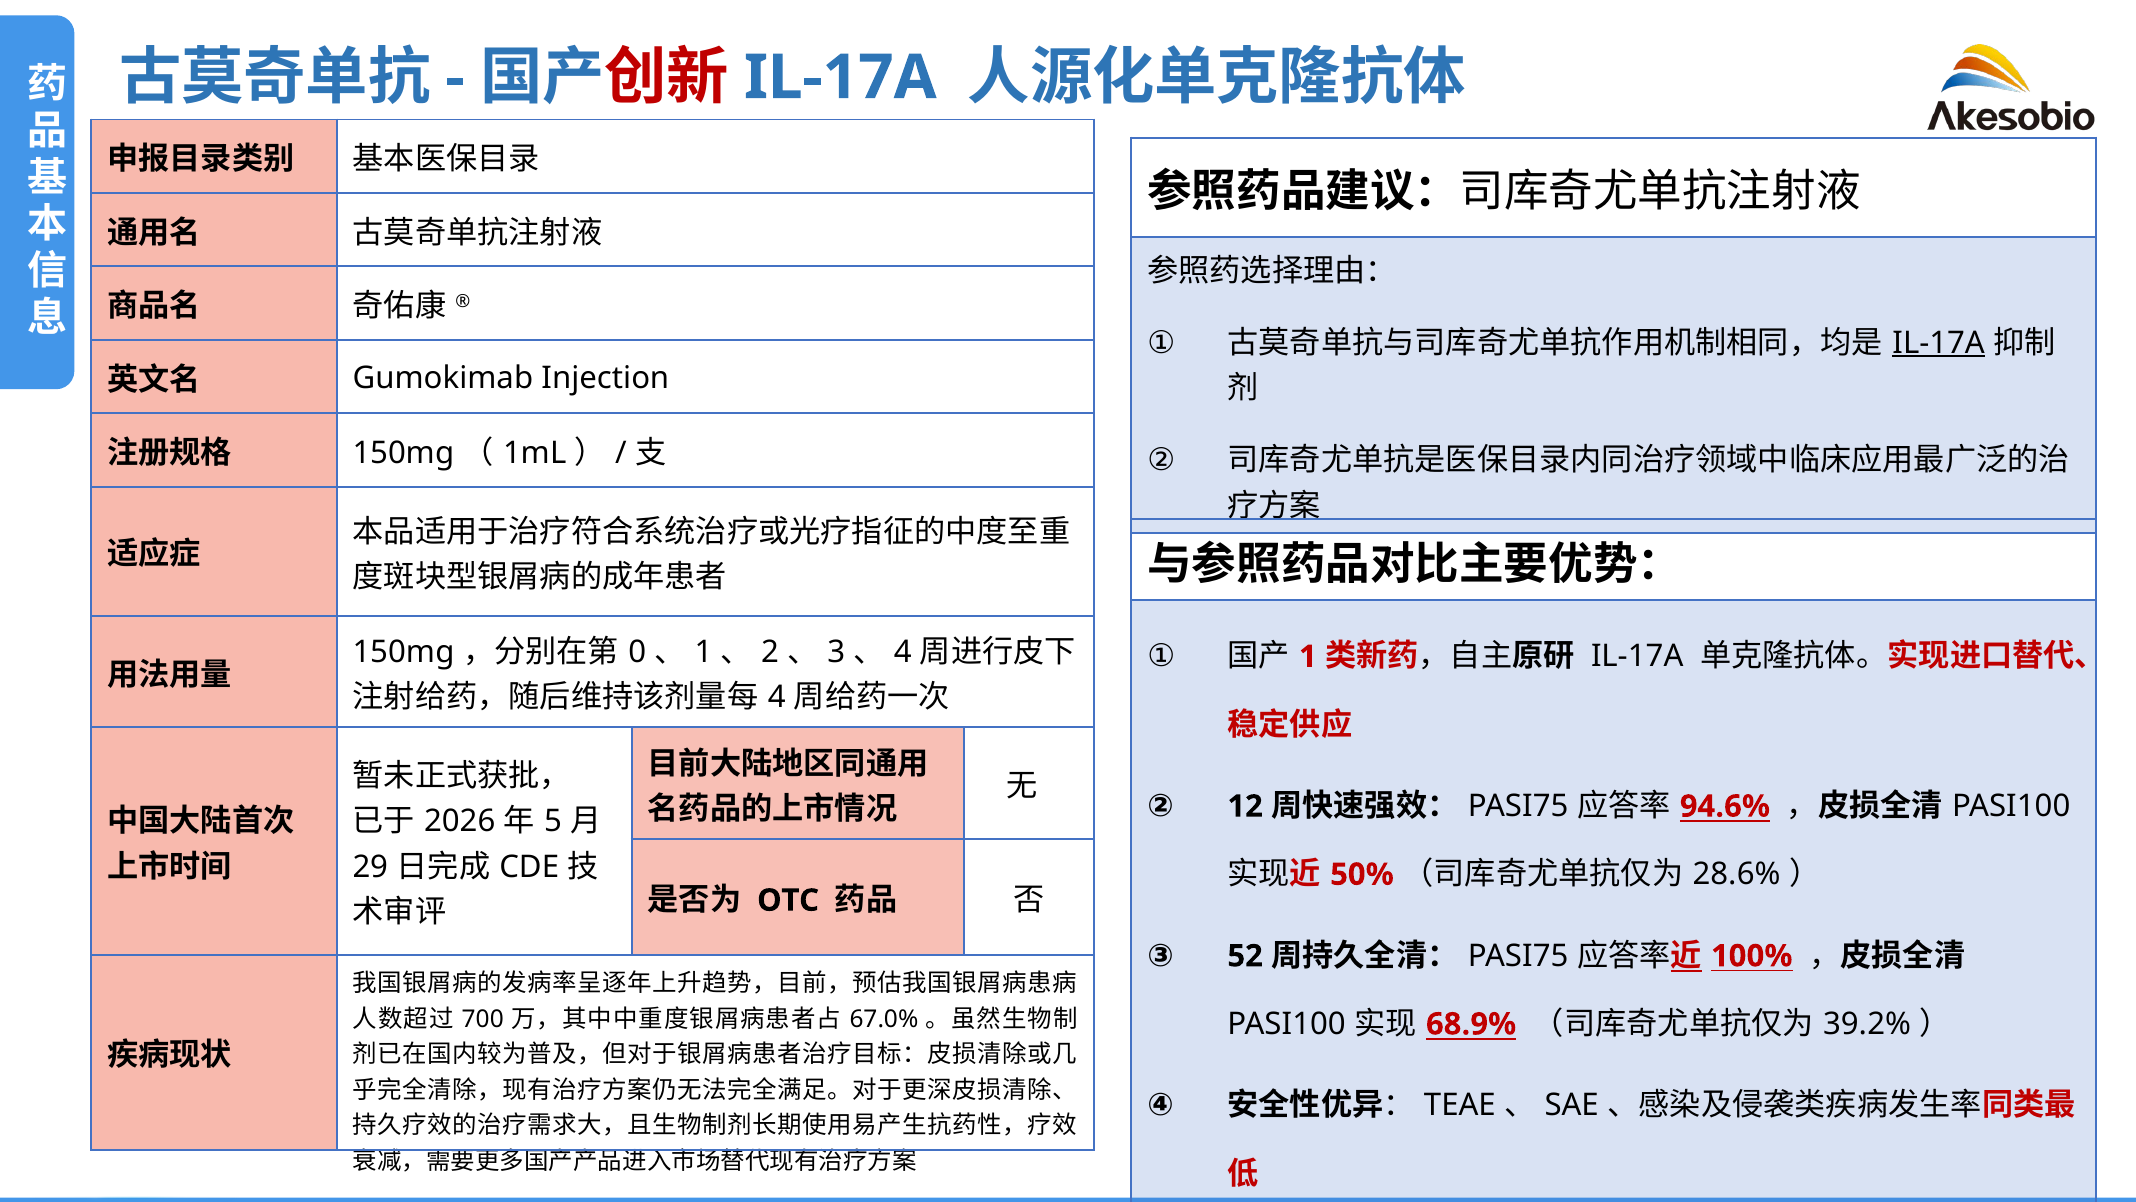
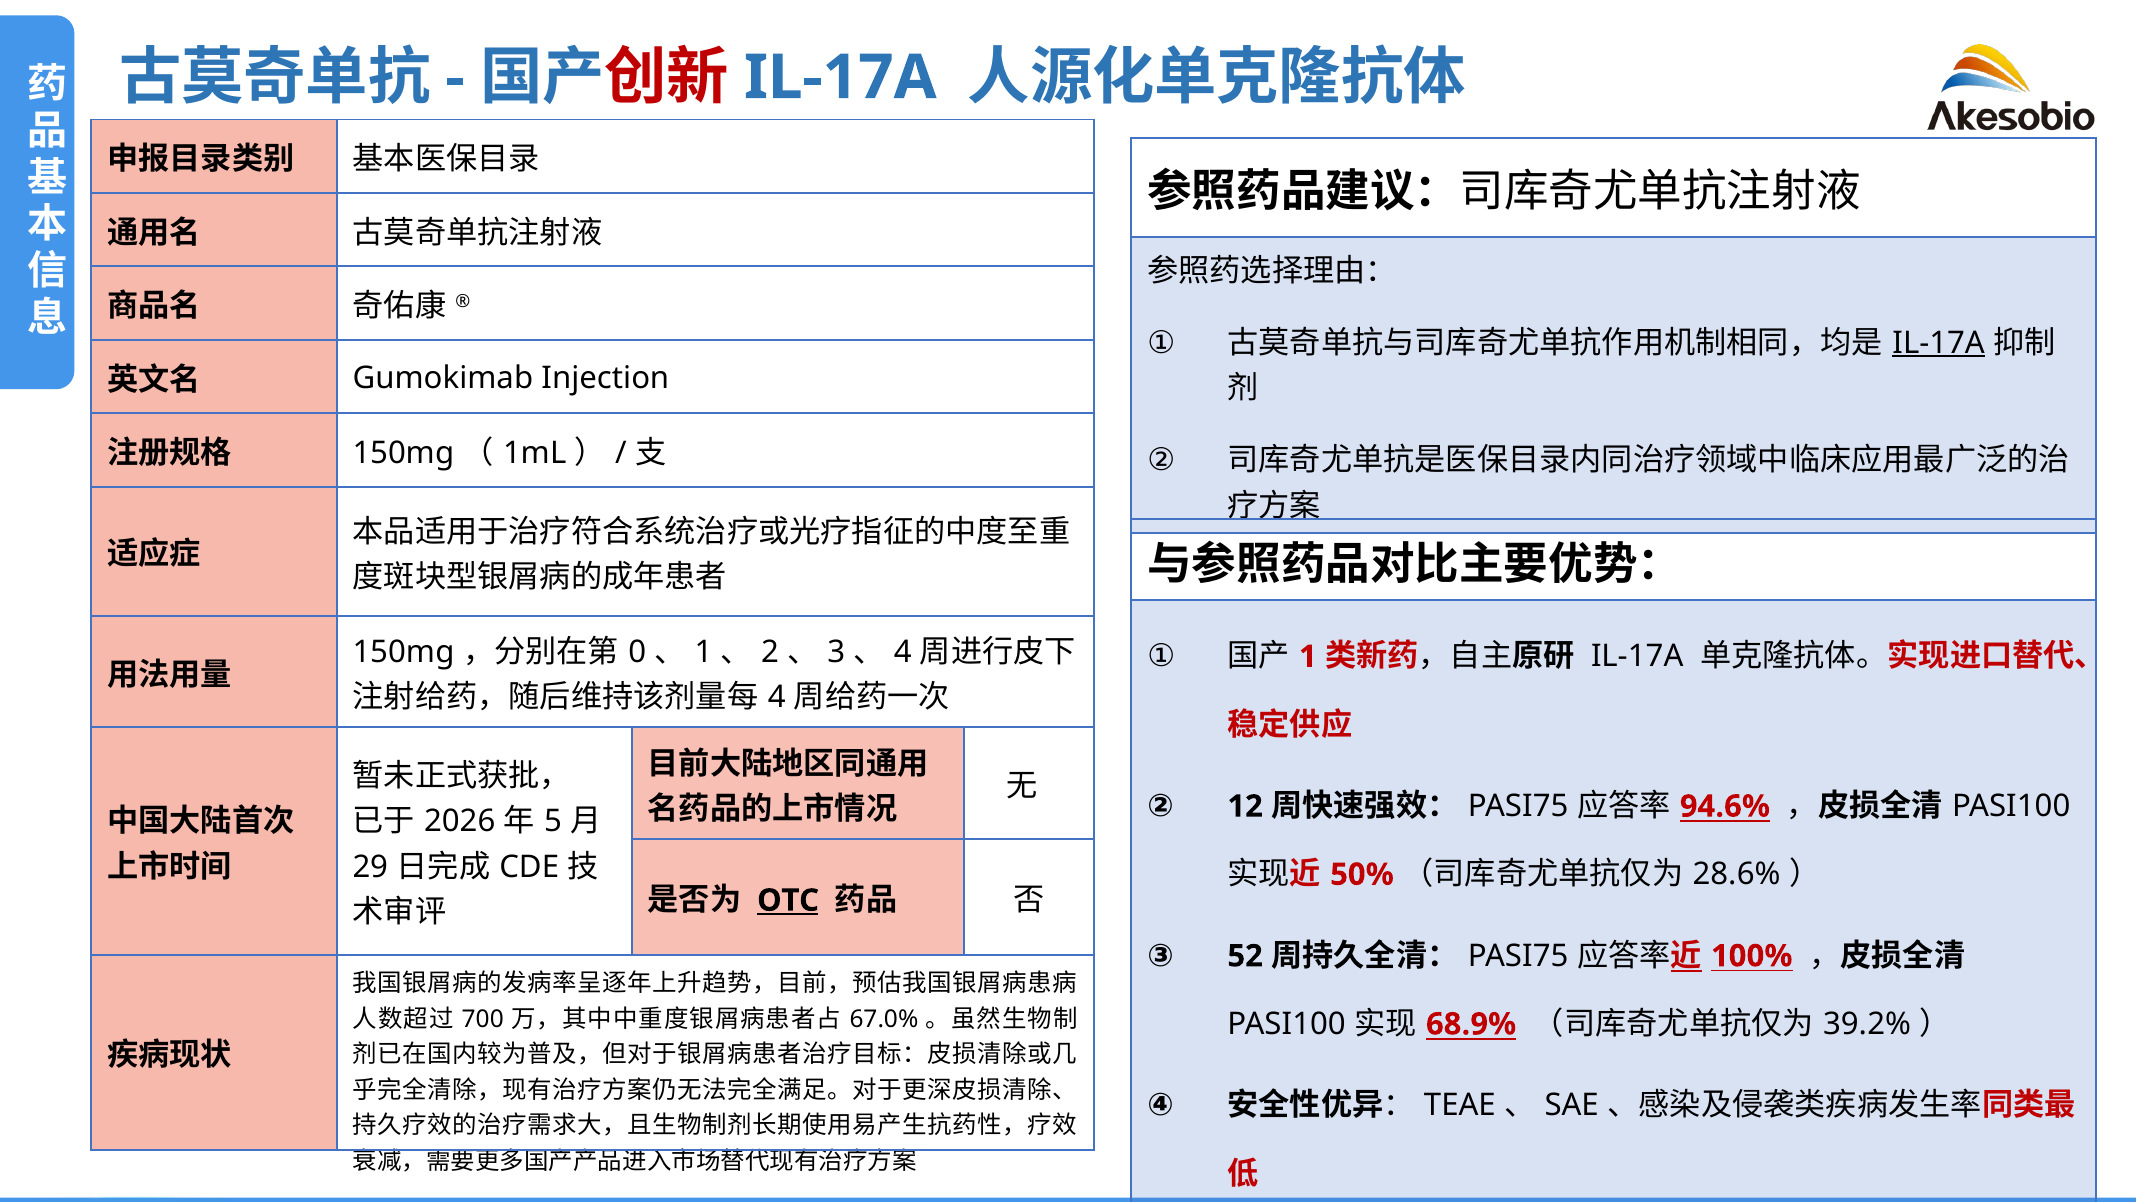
OTC underline: none -> present
